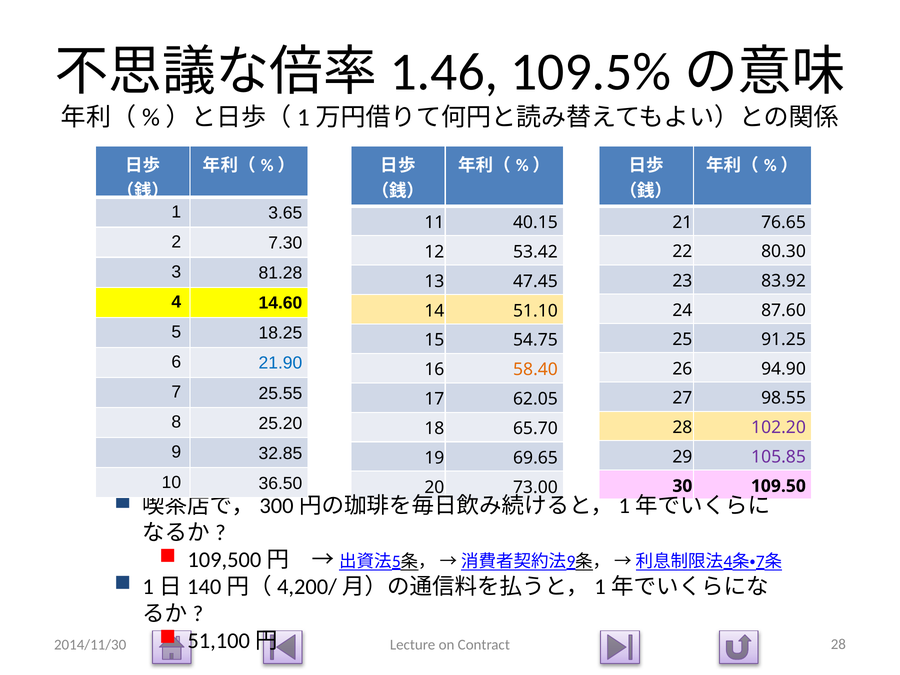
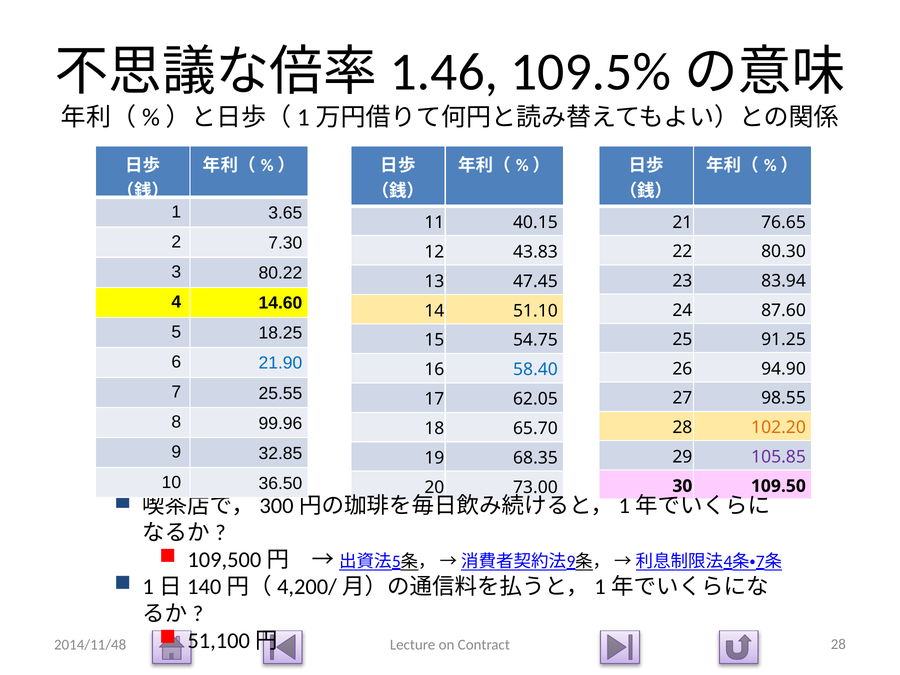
53.42: 53.42 -> 43.83
81.28: 81.28 -> 80.22
83.92: 83.92 -> 83.94
58.40 colour: orange -> blue
25.20: 25.20 -> 99.96
102.20 colour: purple -> orange
69.65: 69.65 -> 68.35
2014/11/30: 2014/11/30 -> 2014/11/48
